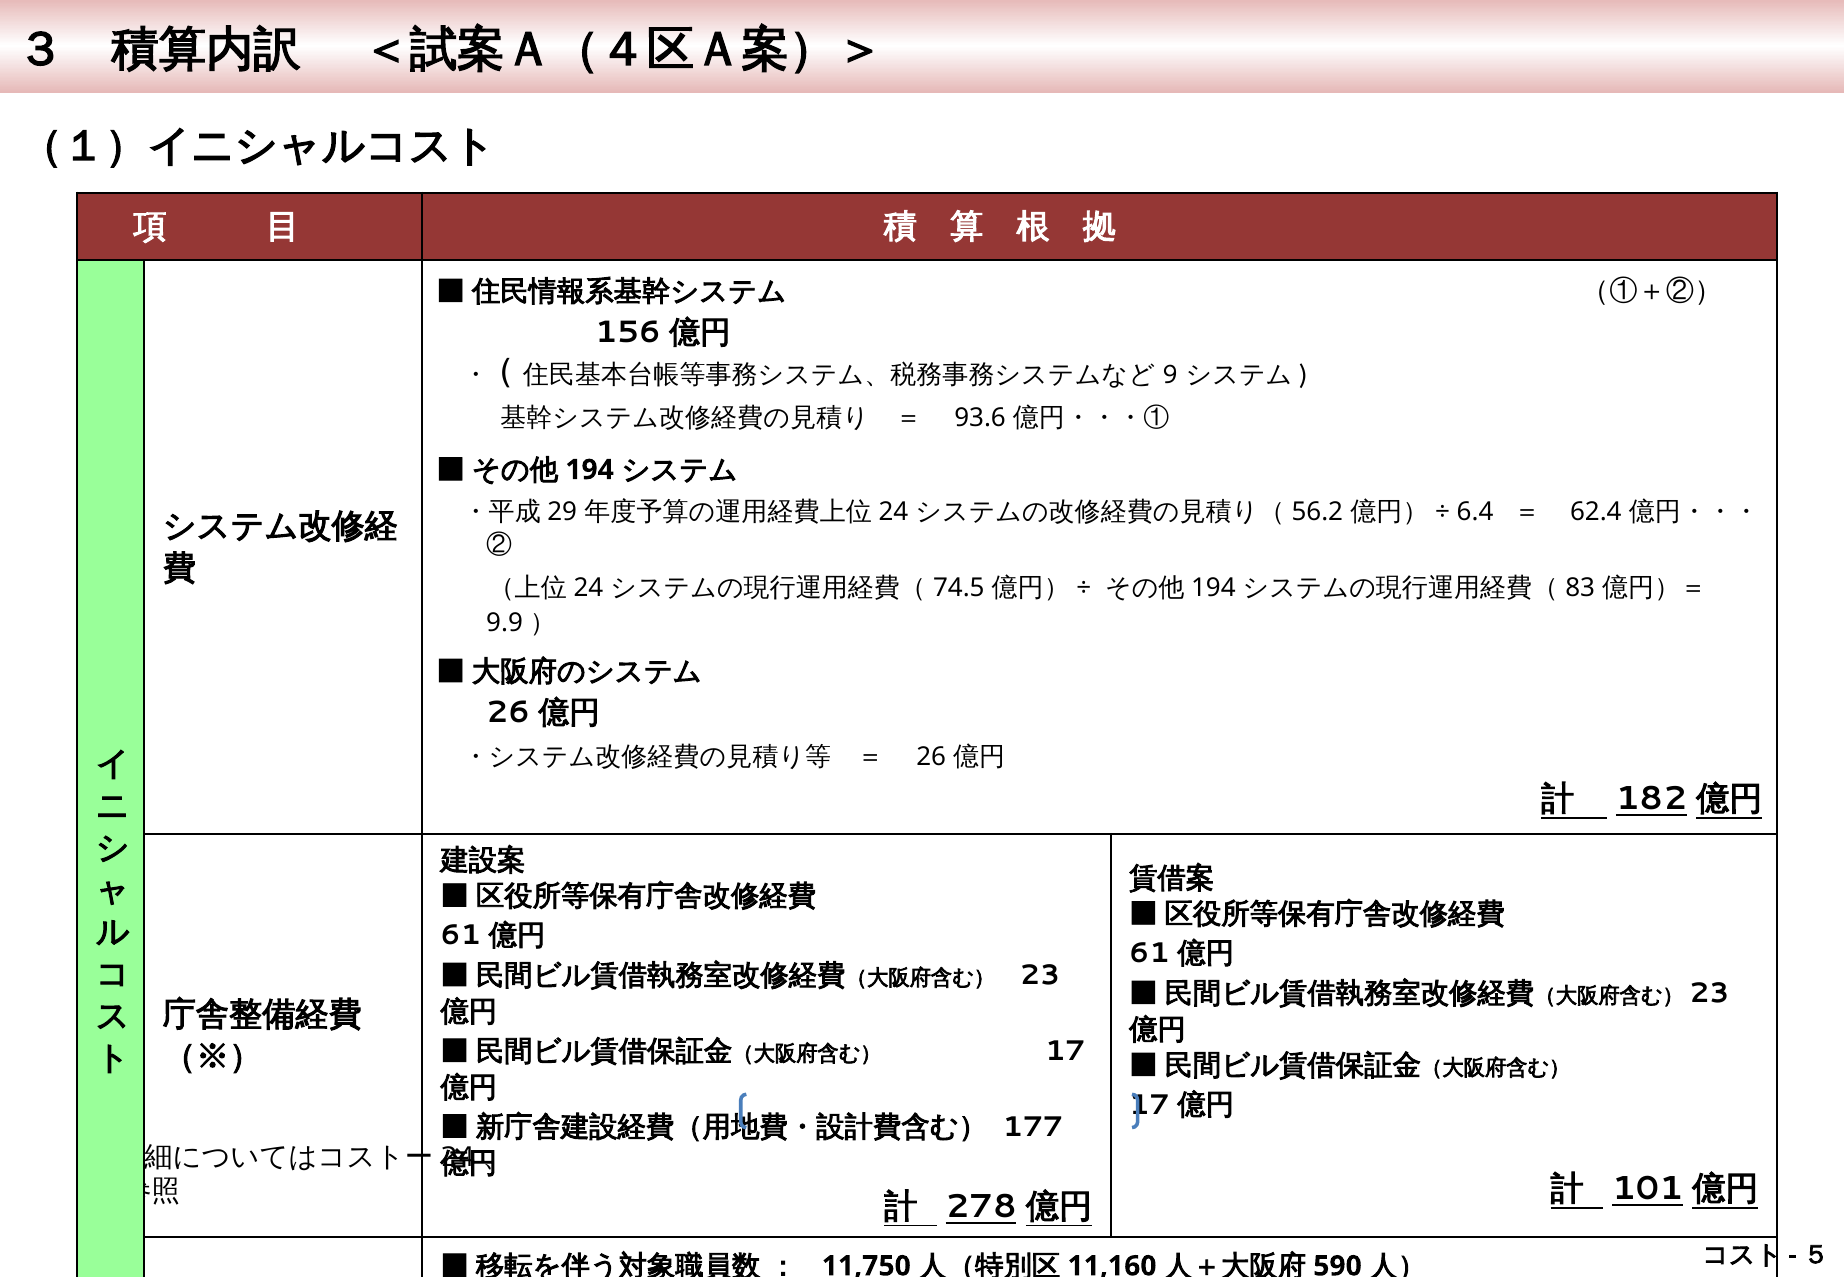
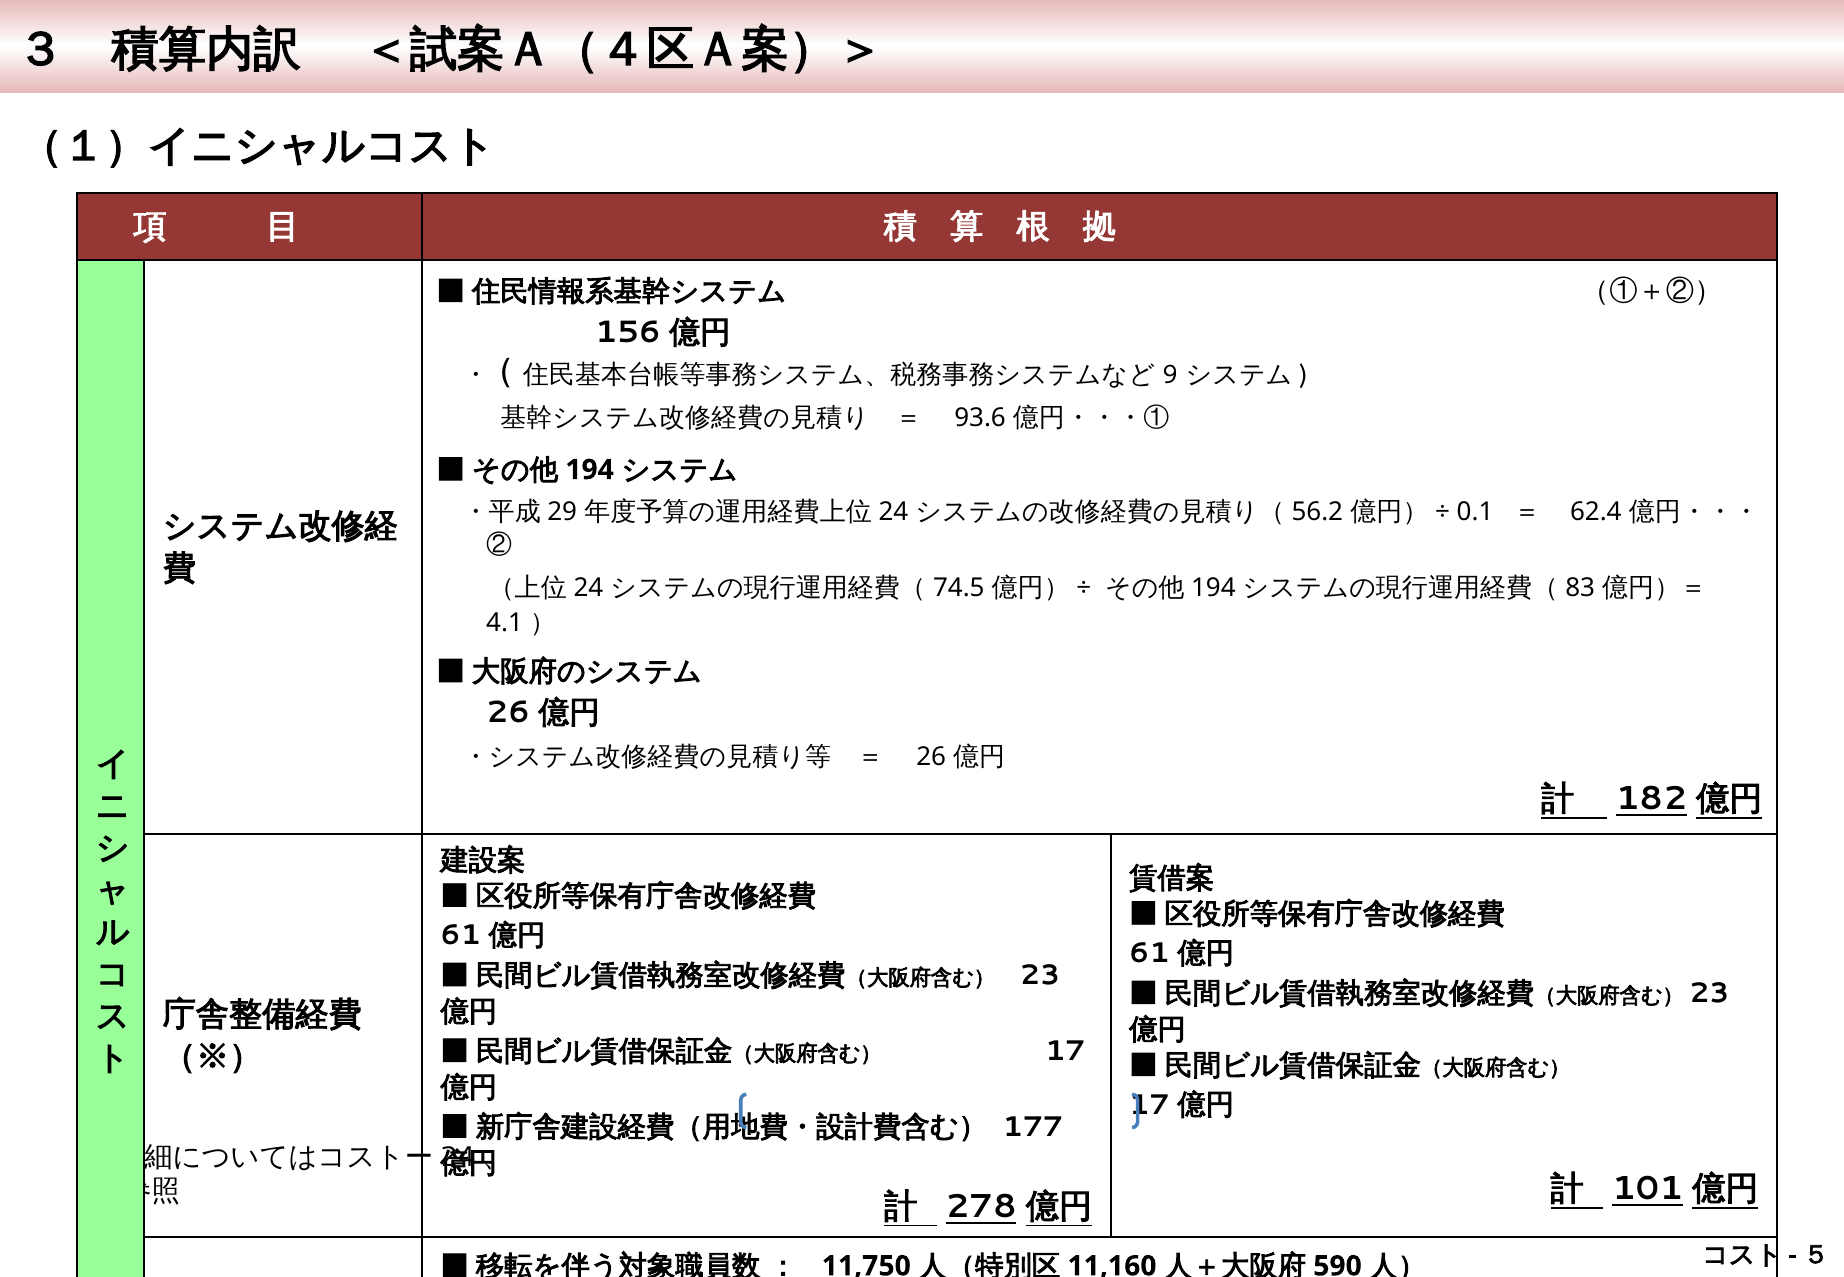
6.4: 6.4 -> 0.1
9.9: 9.9 -> 4.1
